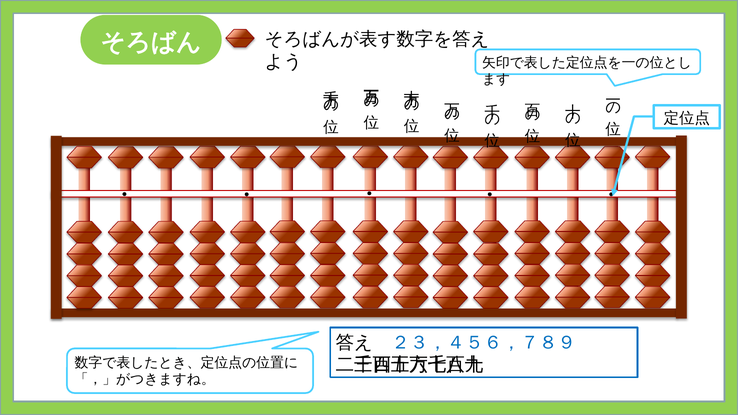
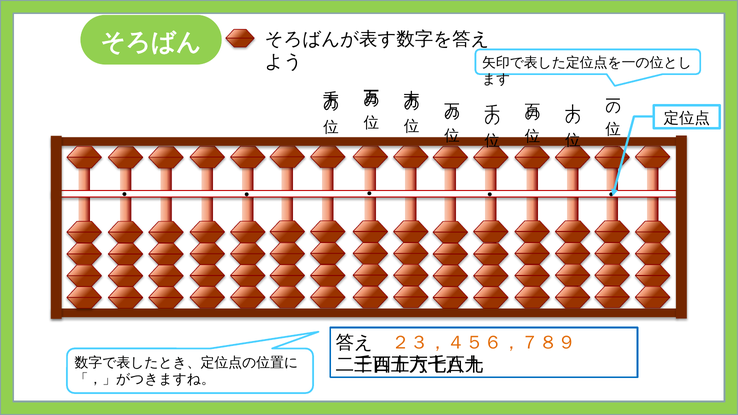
２３，４５６，７８９ colour: blue -> orange
